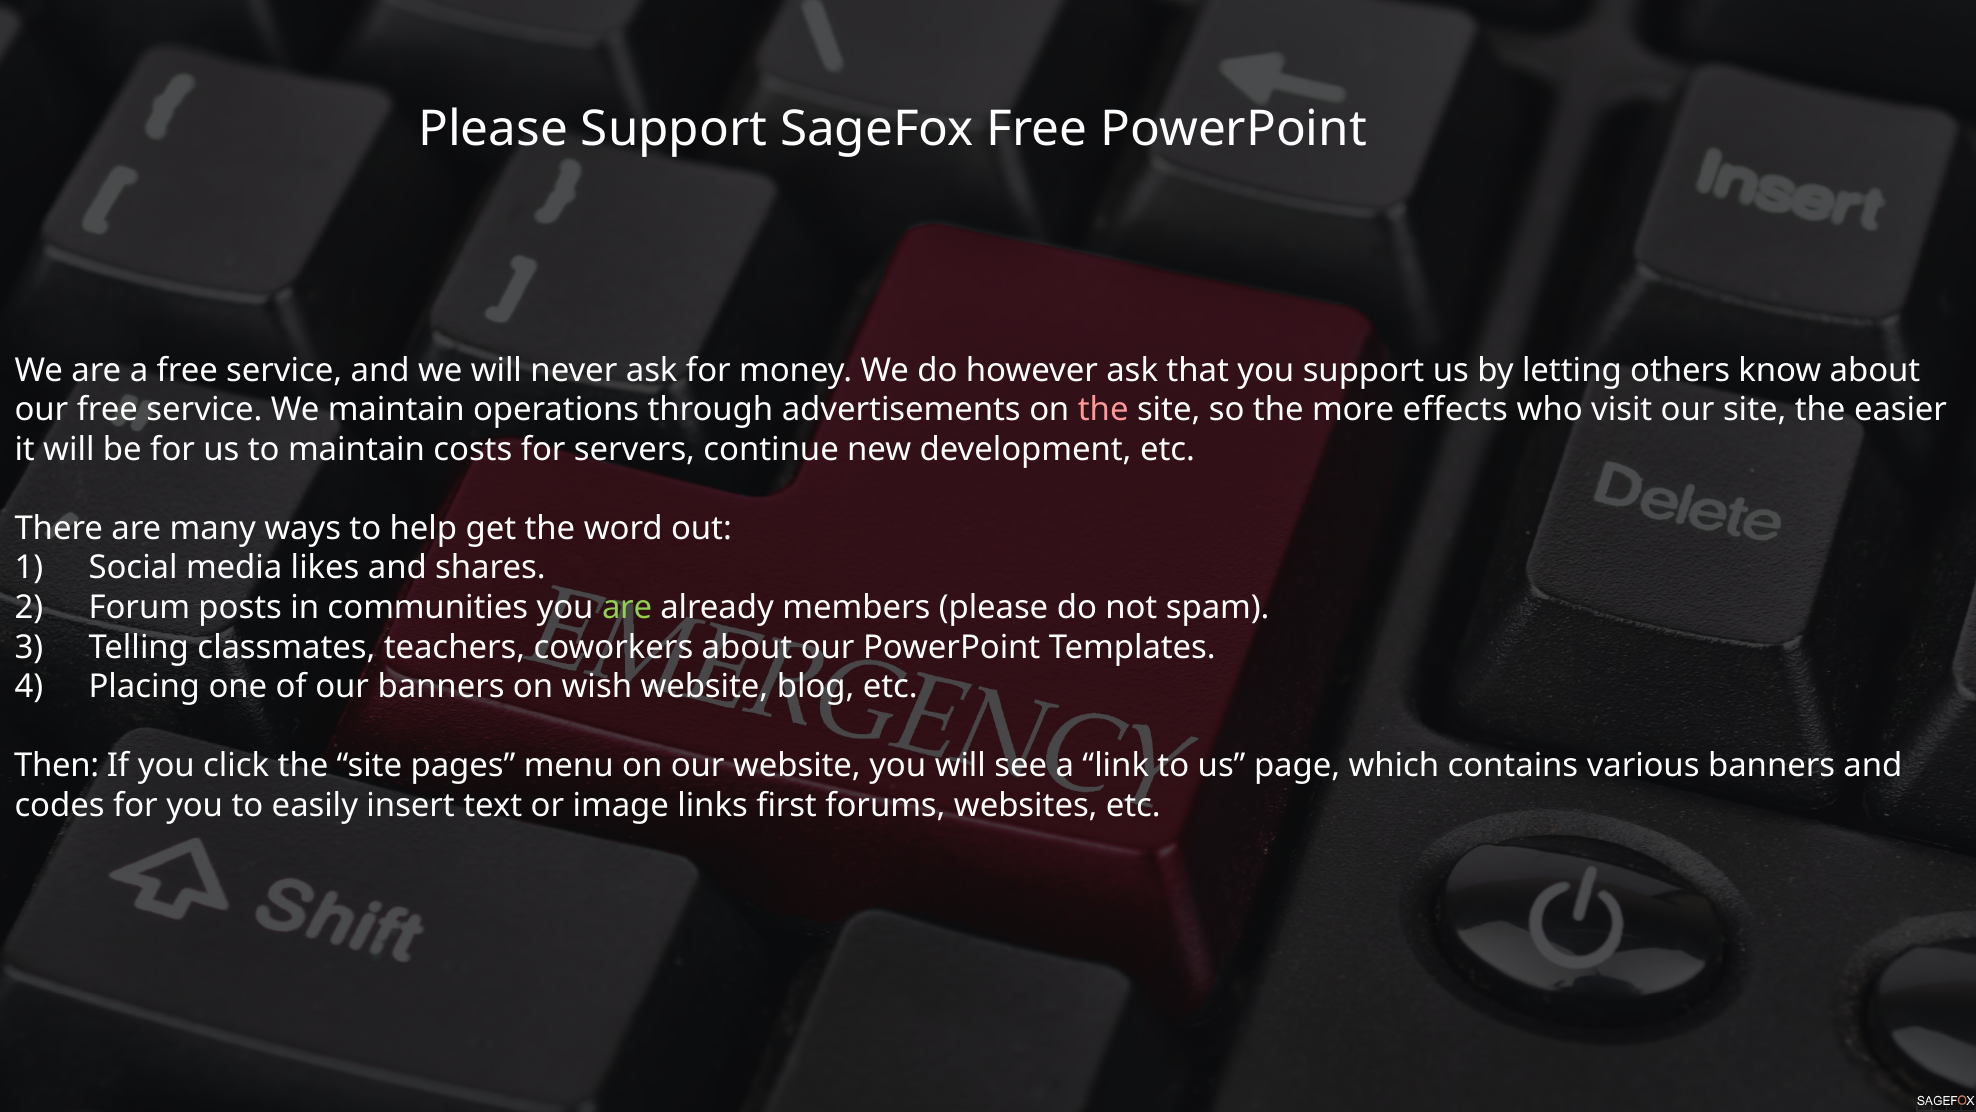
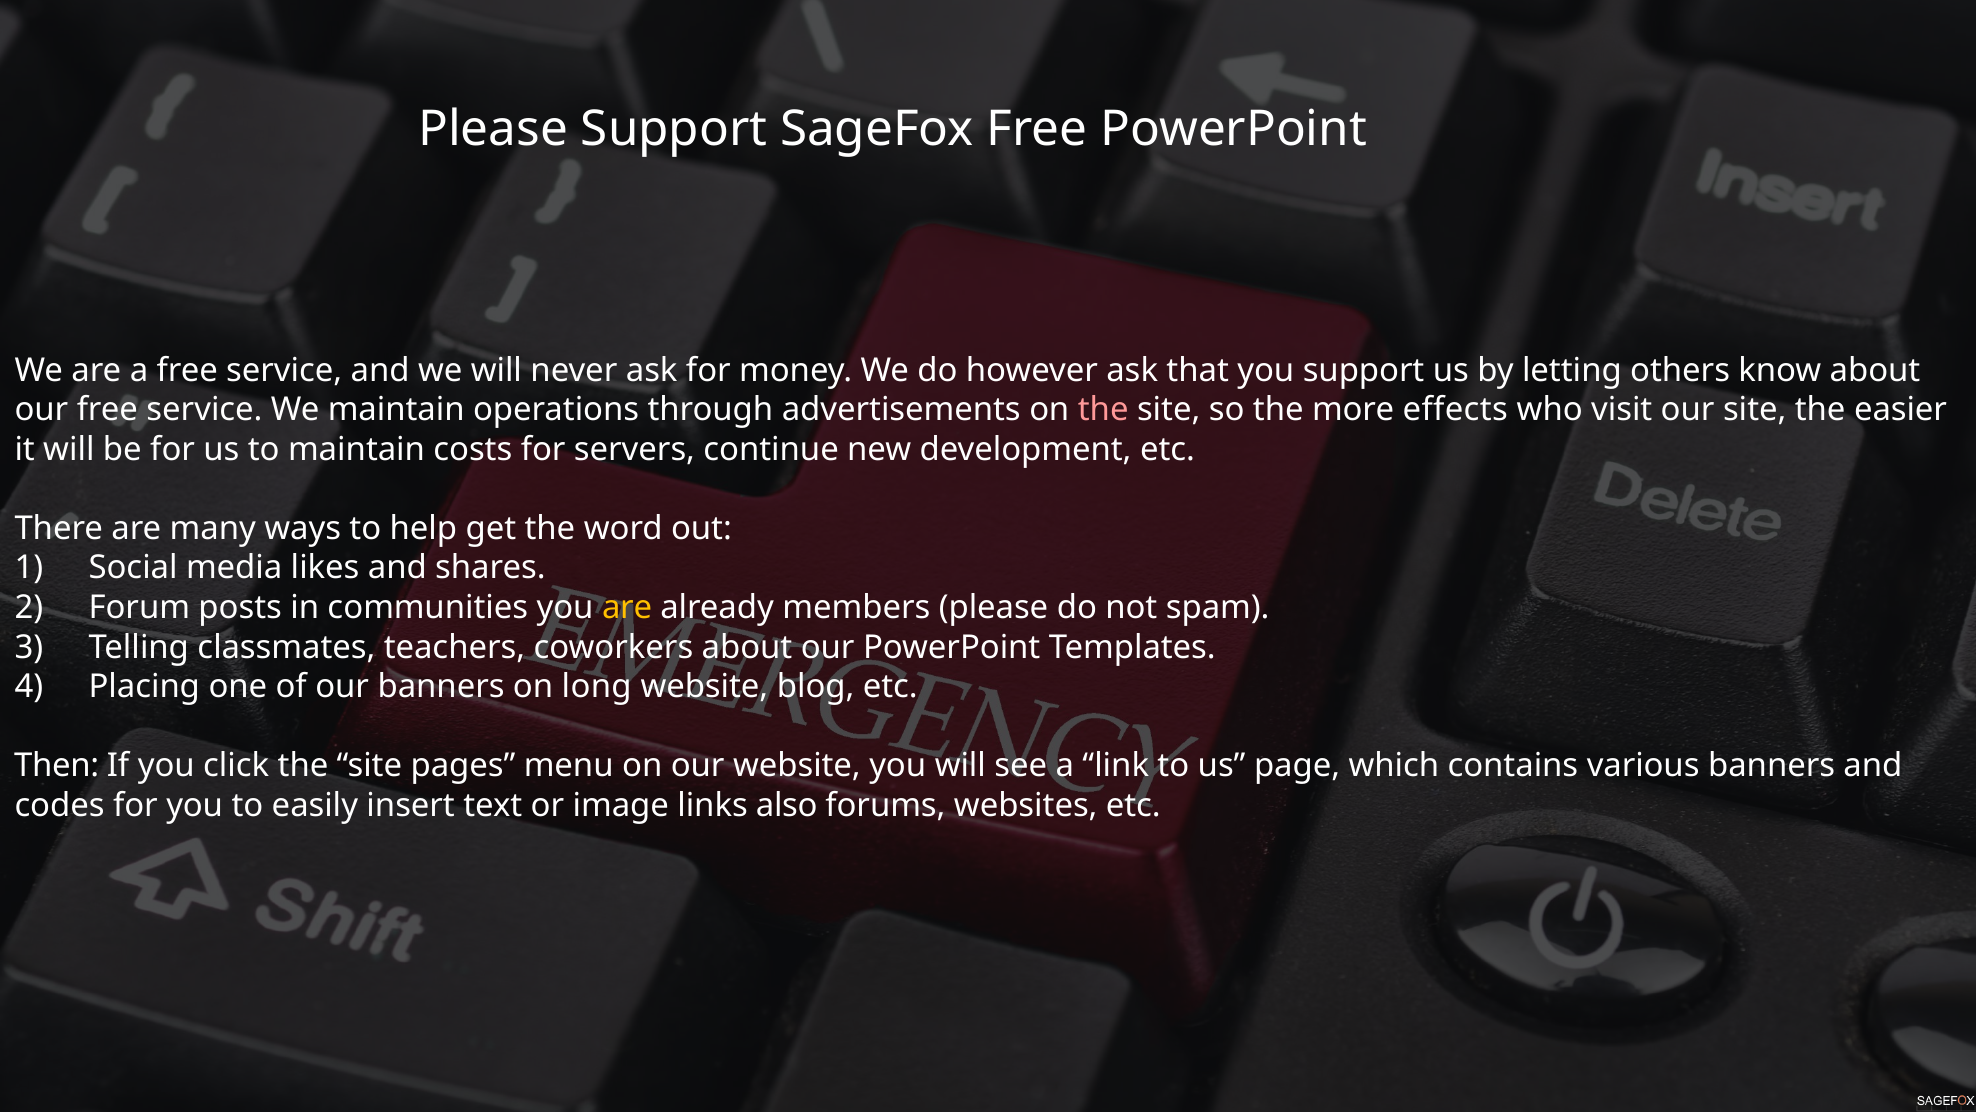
are at (627, 607) colour: light green -> yellow
wish: wish -> long
first: first -> also
